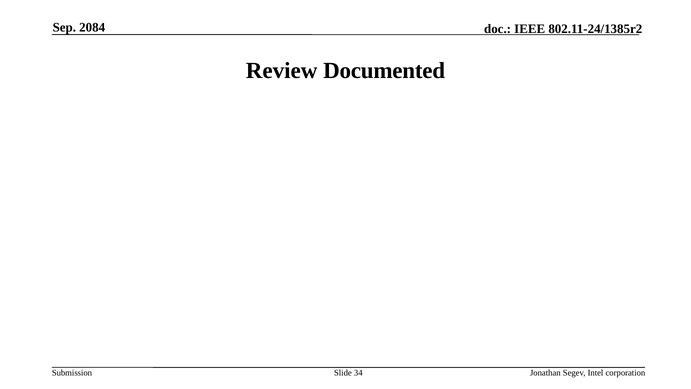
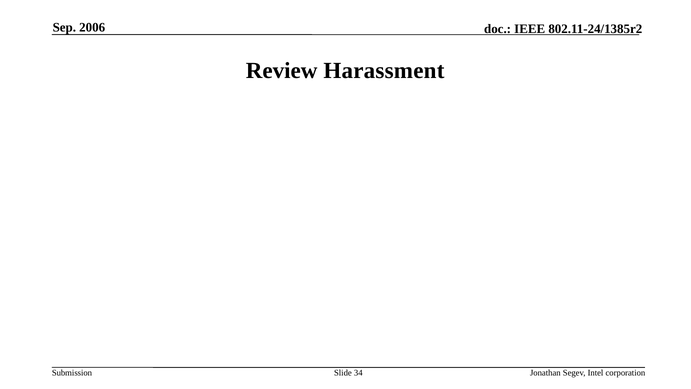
2084: 2084 -> 2006
Documented: Documented -> Harassment
